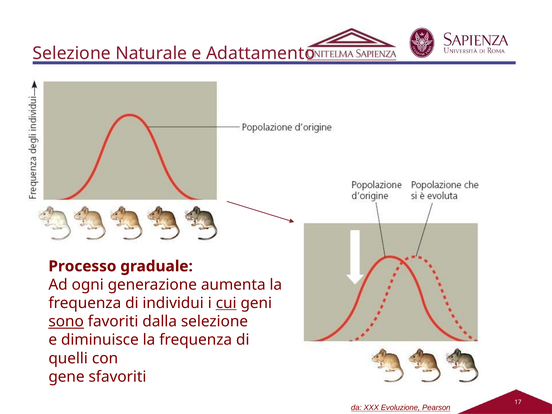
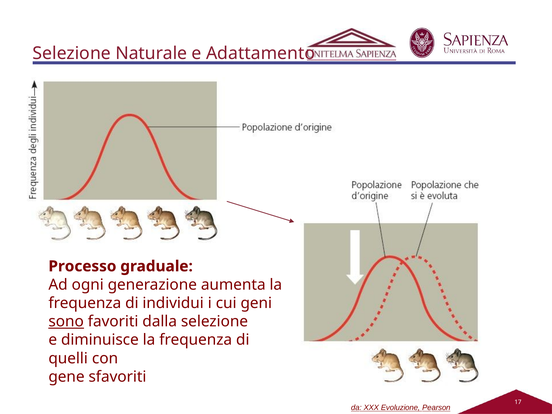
cui underline: present -> none
